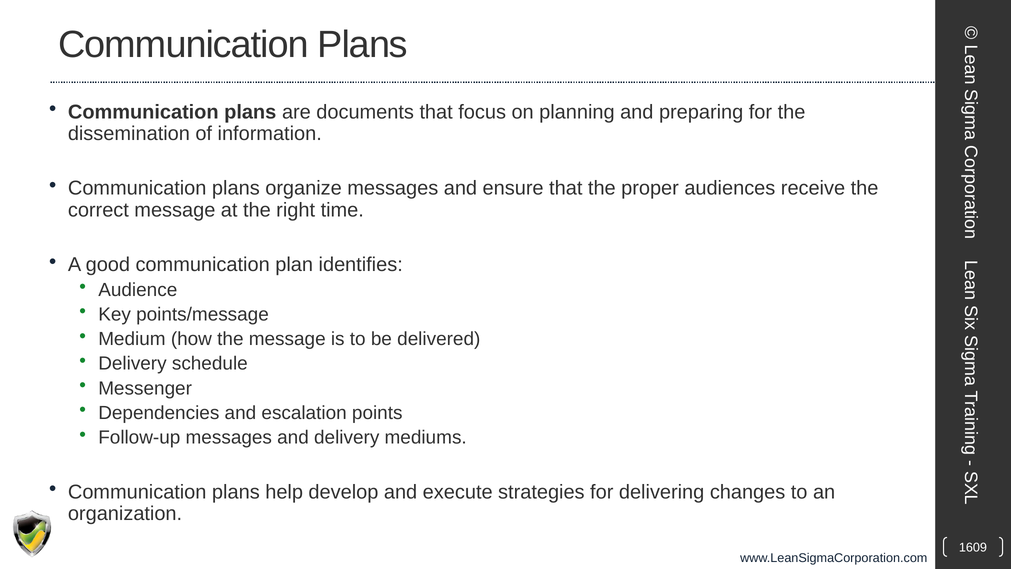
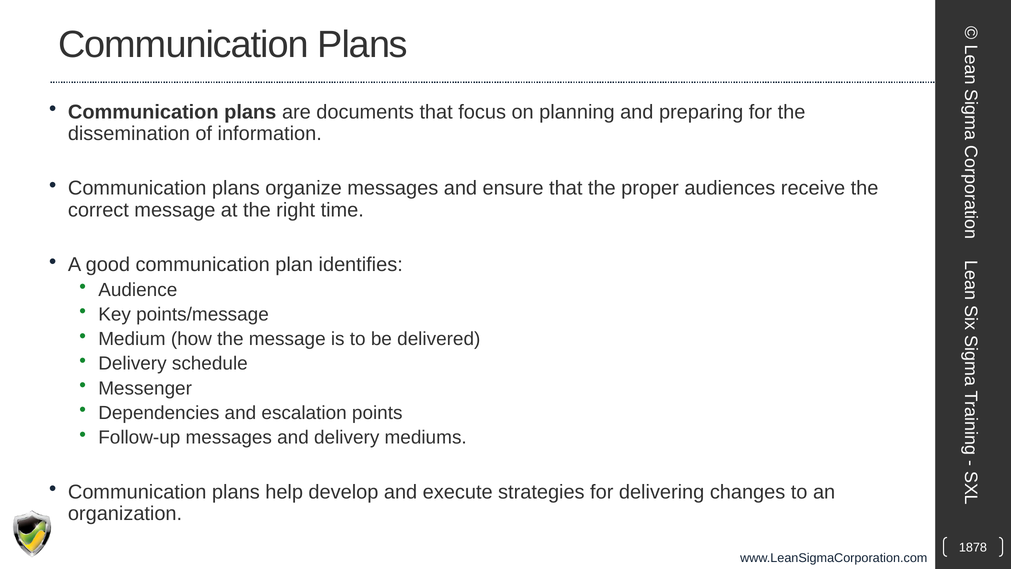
1609: 1609 -> 1878
